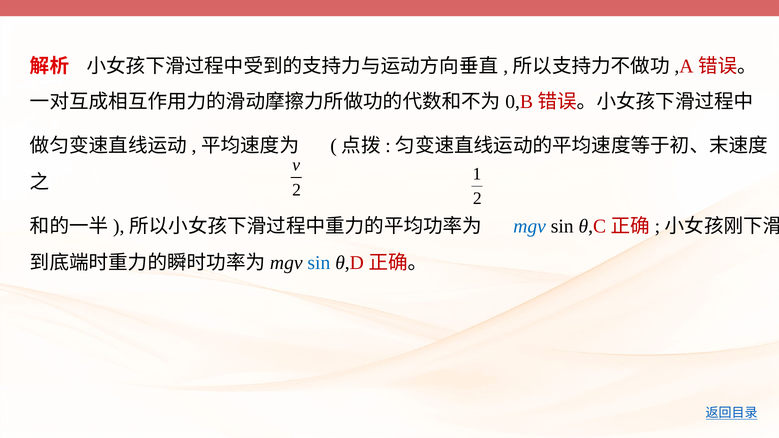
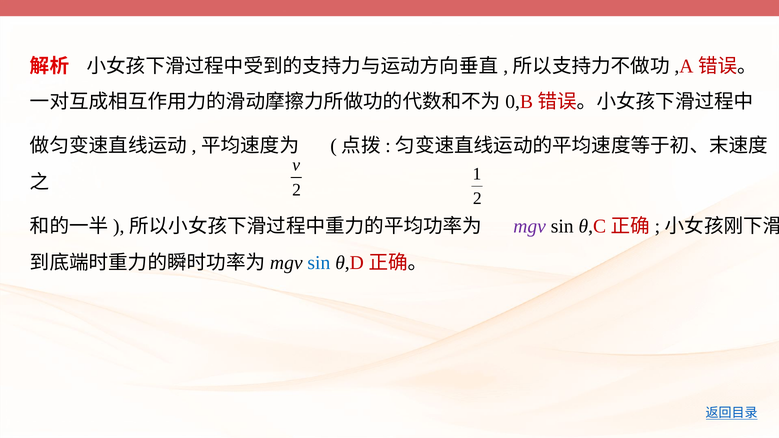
mgv colour: blue -> purple
